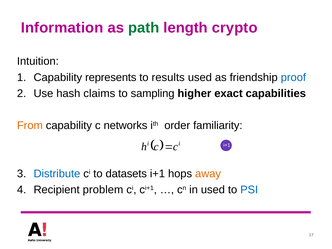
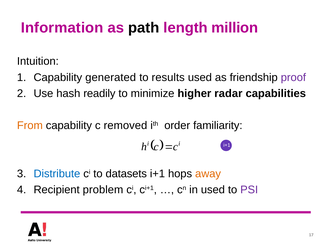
path colour: green -> black
crypto: crypto -> million
represents: represents -> generated
proof colour: blue -> purple
claims: claims -> readily
sampling: sampling -> minimize
exact: exact -> radar
networks: networks -> removed
PSI colour: blue -> purple
